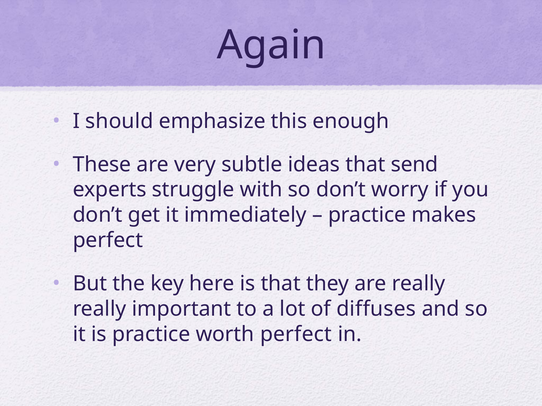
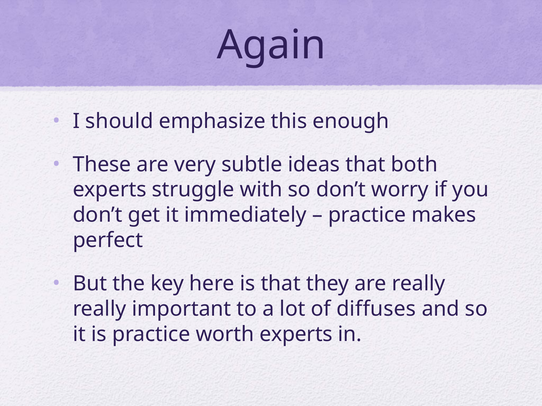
send: send -> both
worth perfect: perfect -> experts
